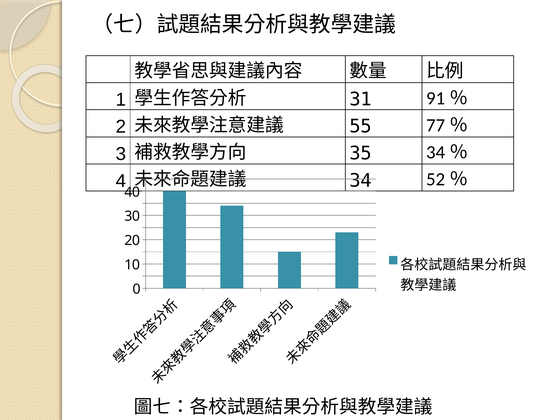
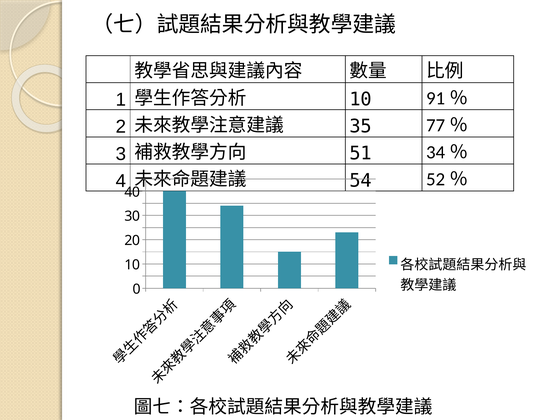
31 at (361, 99): 31 -> 10
55: 55 -> 35
35: 35 -> 51
34: 34 -> 54
